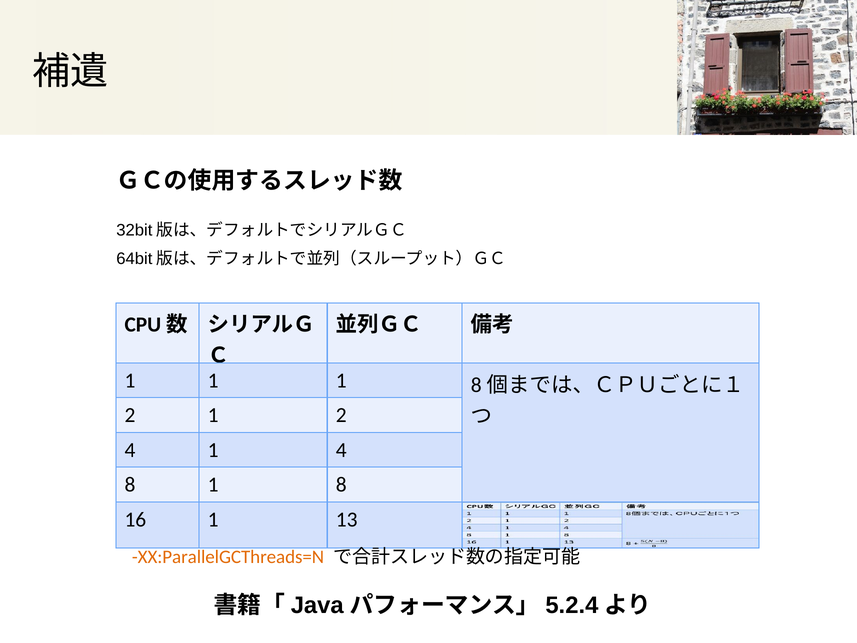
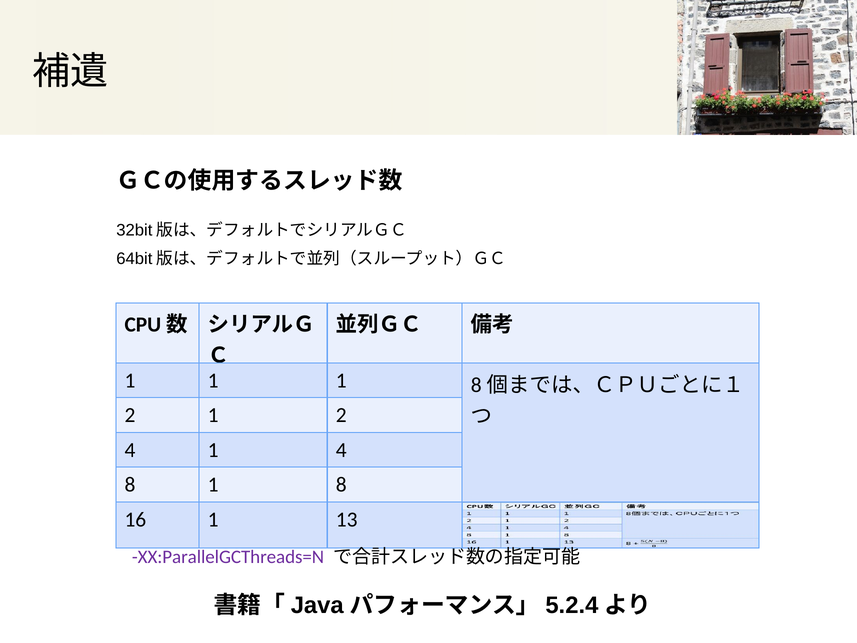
XX:ParallelGCThreads=N colour: orange -> purple
